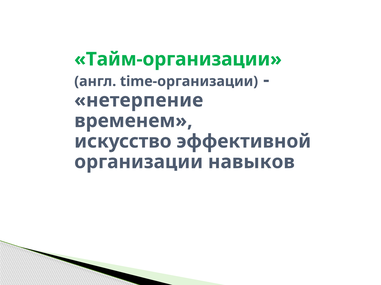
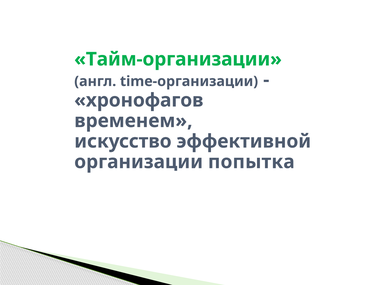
нетерпение: нетерпение -> хронофагов
навыков: навыков -> попытка
